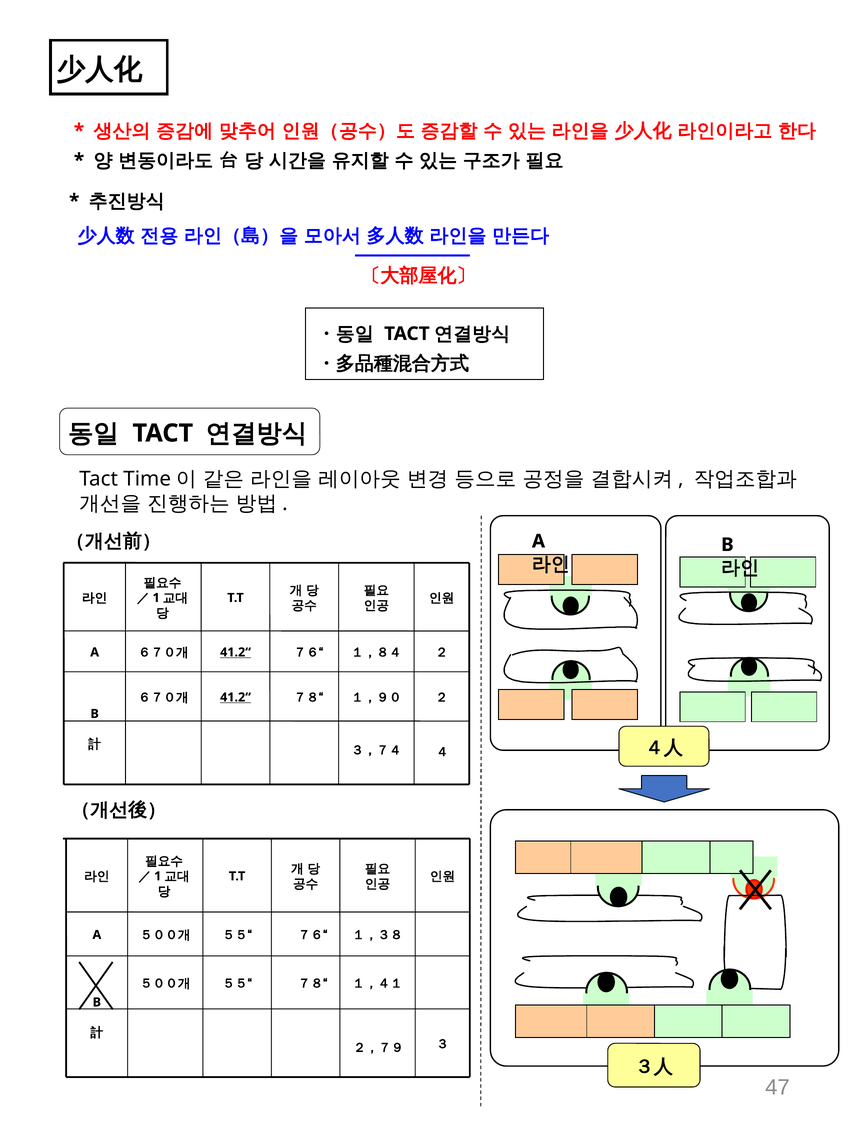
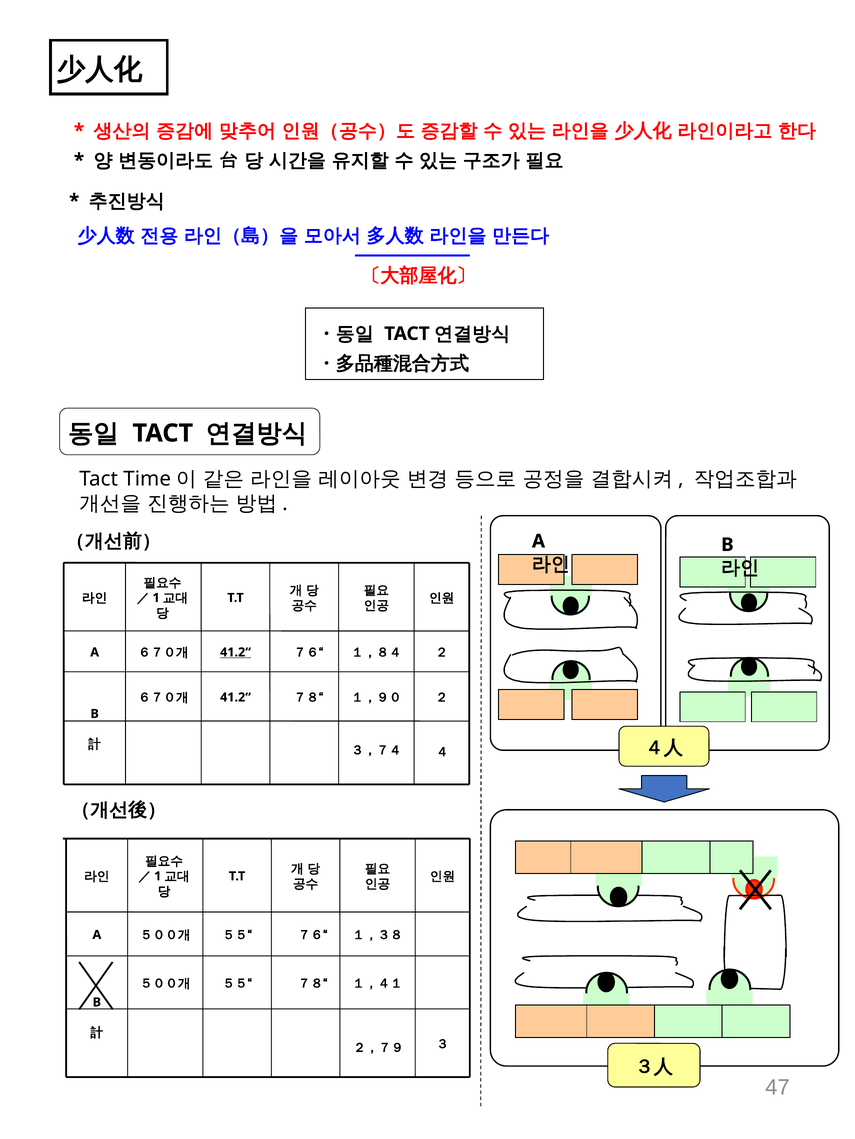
41.2“ at (235, 698) underline: present -> none
